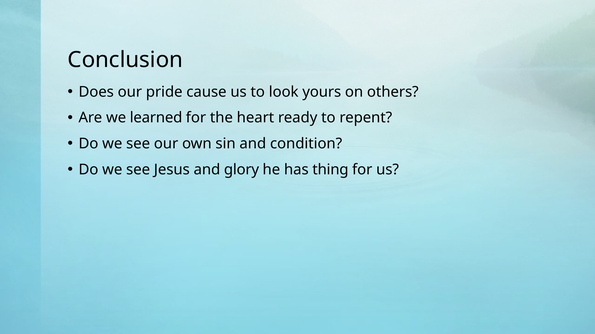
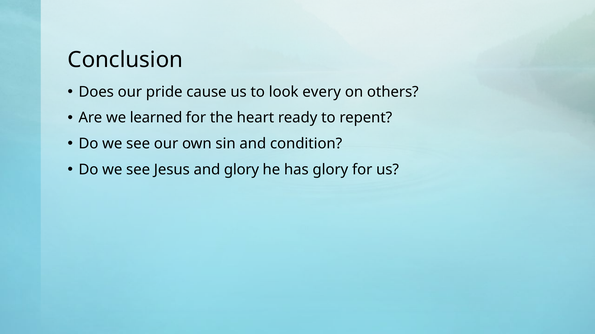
yours: yours -> every
has thing: thing -> glory
